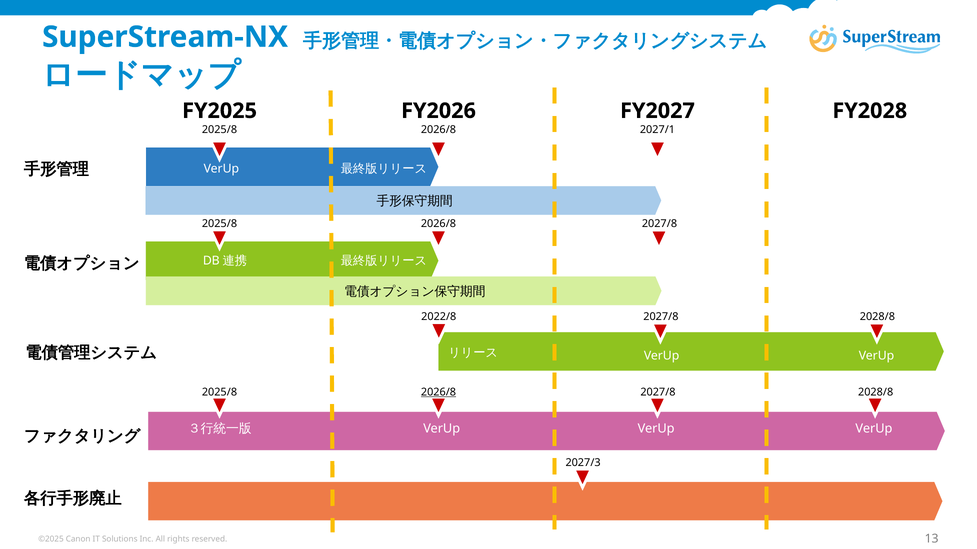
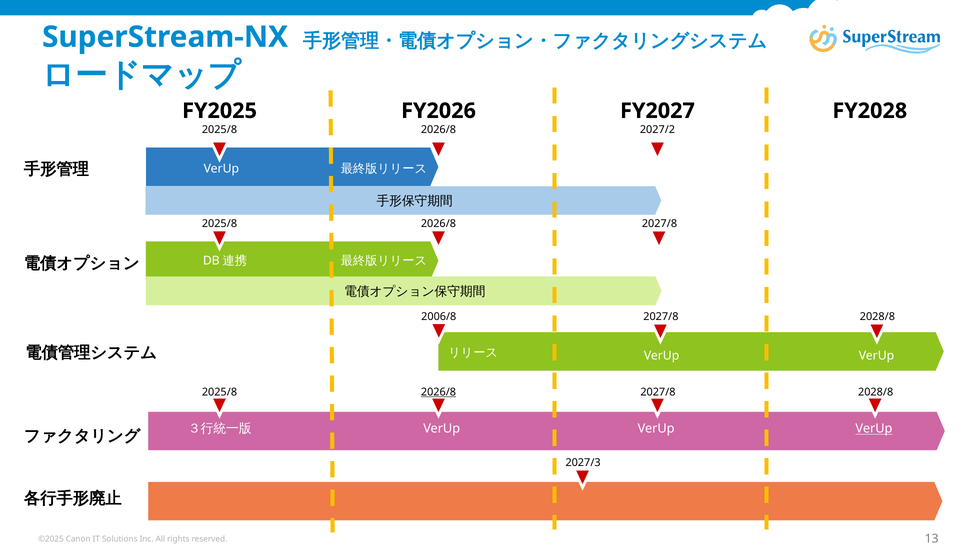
2027/1: 2027/1 -> 2027/2
2022/8: 2022/8 -> 2006/8
VerUp at (874, 429) underline: none -> present
